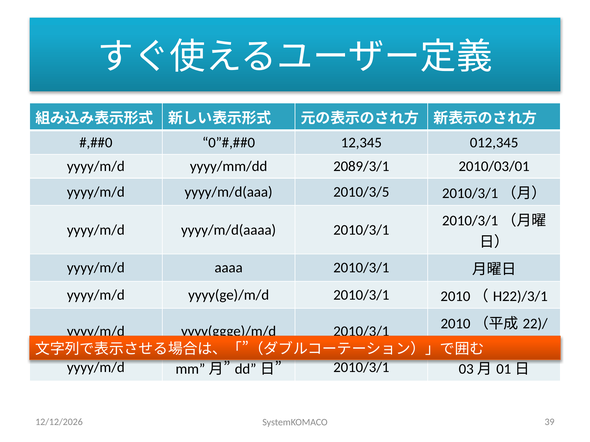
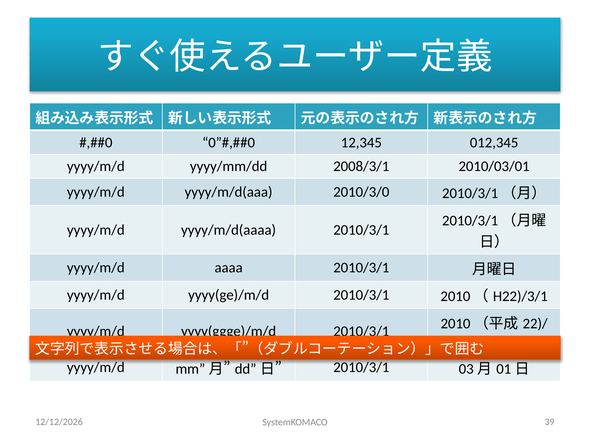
2089/3/1: 2089/3/1 -> 2008/3/1
2010/3/5: 2010/3/5 -> 2010/3/0
